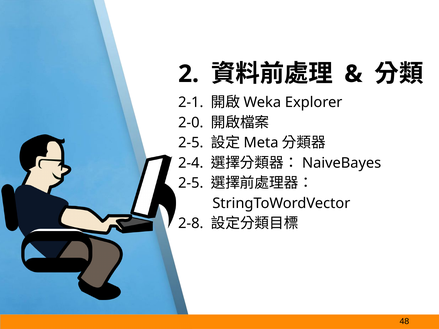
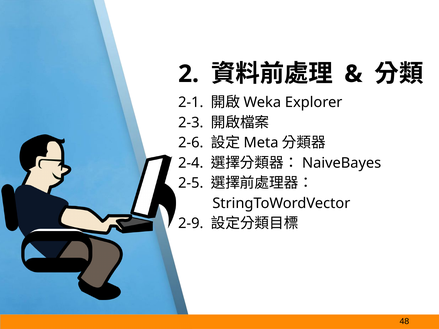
2-0: 2-0 -> 2-3
2-5 at (191, 143): 2-5 -> 2-6
2-8: 2-8 -> 2-9
